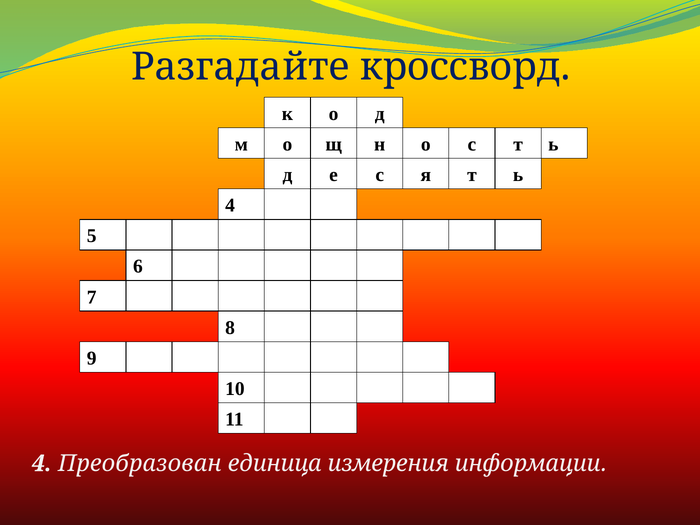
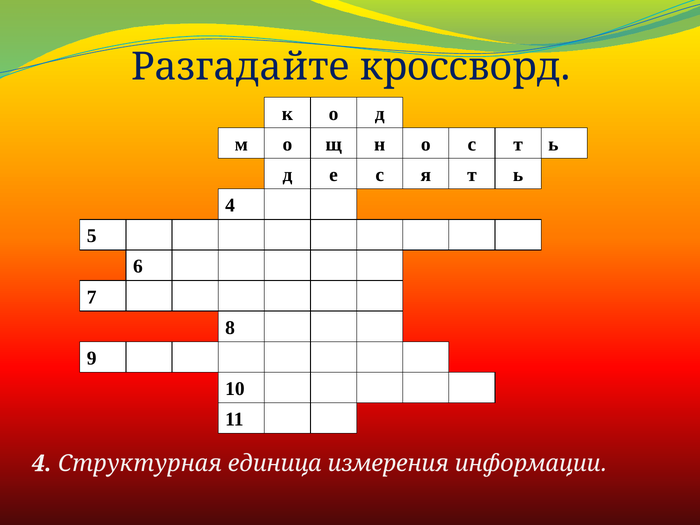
Преобразован: Преобразован -> Структурная
